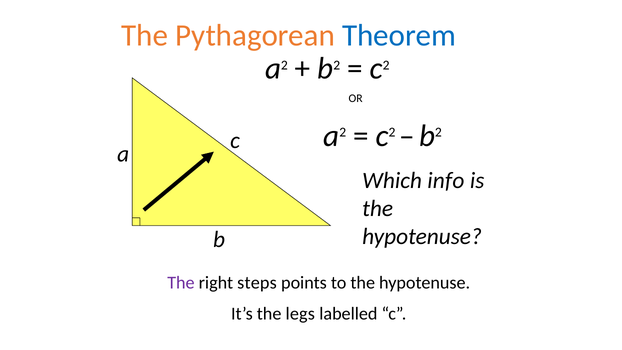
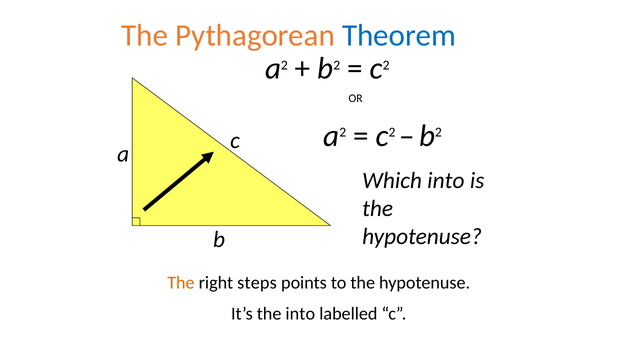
Which info: info -> into
The at (181, 283) colour: purple -> orange
the legs: legs -> into
